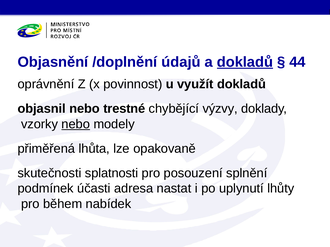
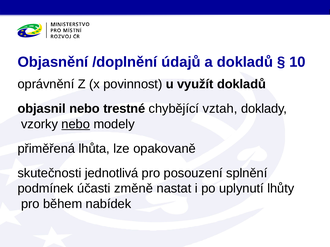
dokladů at (245, 62) underline: present -> none
44: 44 -> 10
výzvy: výzvy -> vztah
splatnosti: splatnosti -> jednotlivá
adresa: adresa -> změně
